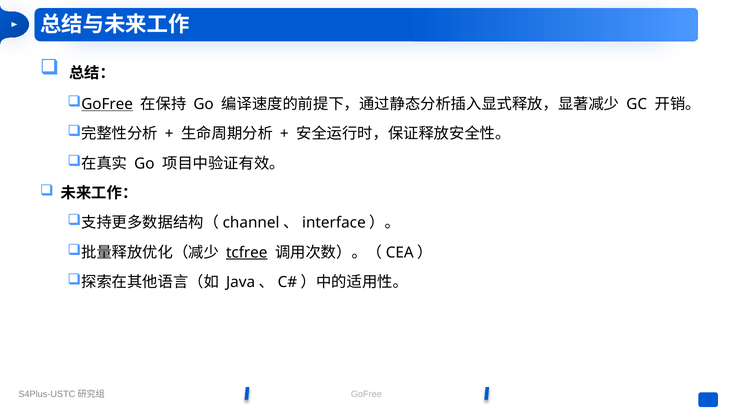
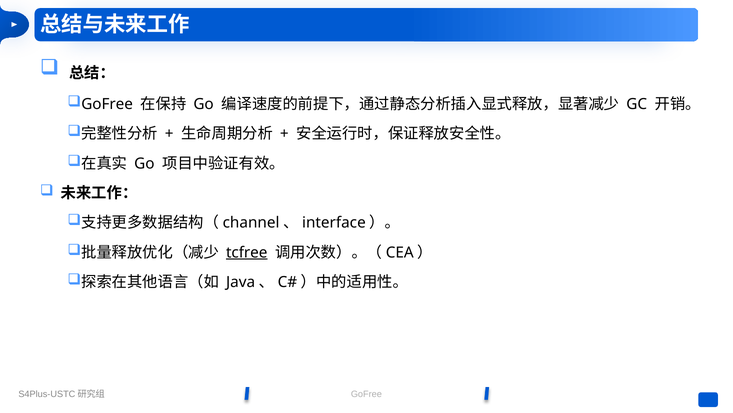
GoFree at (107, 104) underline: present -> none
